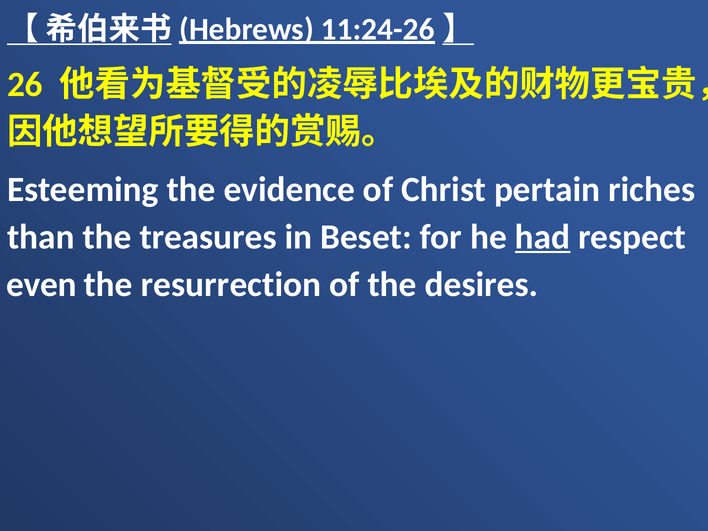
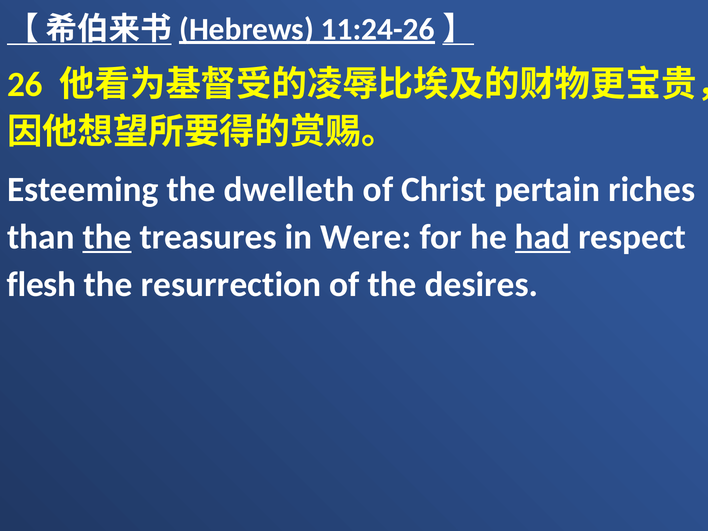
evidence: evidence -> dwelleth
the at (107, 237) underline: none -> present
Beset: Beset -> Were
even: even -> flesh
